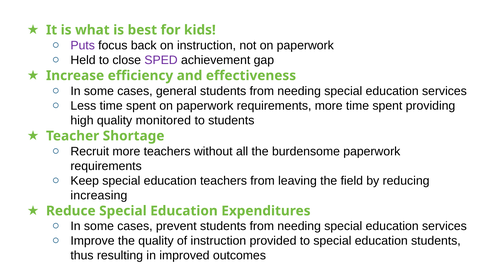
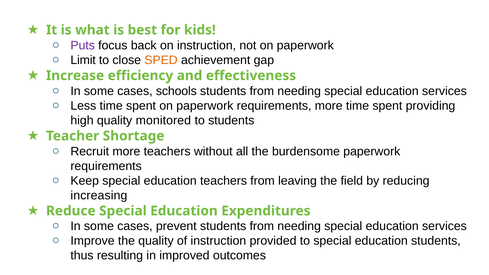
Held: Held -> Limit
SPED colour: purple -> orange
general: general -> schools
